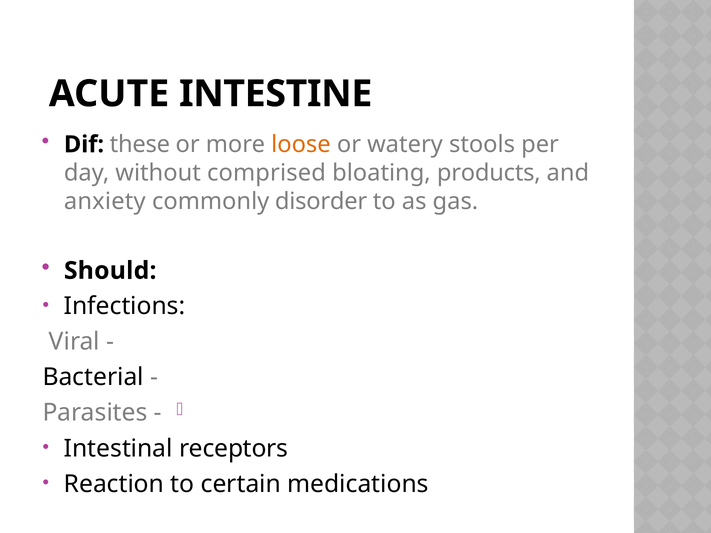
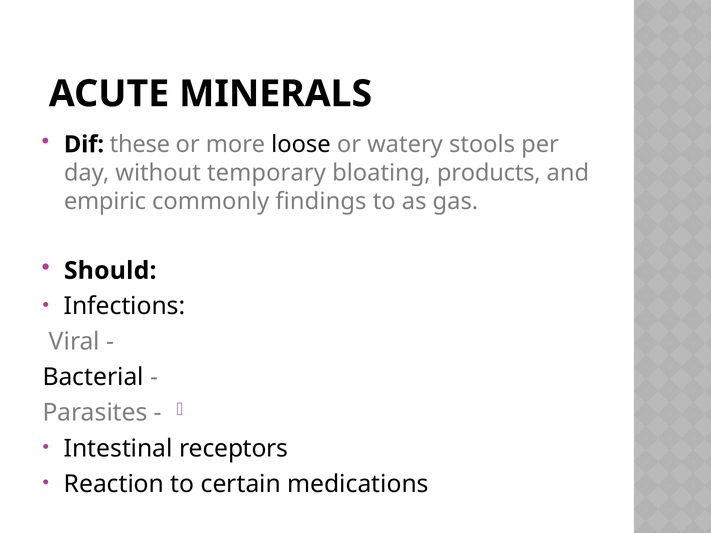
INTESTINE: INTESTINE -> MINERALS
loose colour: orange -> black
comprised: comprised -> temporary
anxiety: anxiety -> empiric
disorder: disorder -> findings
